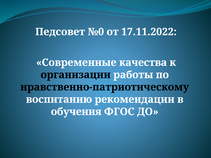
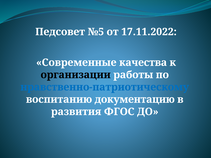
№0: №0 -> №5
нравственно-патриотическому colour: black -> blue
рекомендации: рекомендации -> документацию
обучения: обучения -> развития
